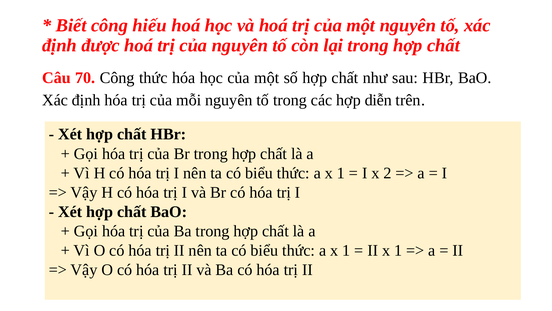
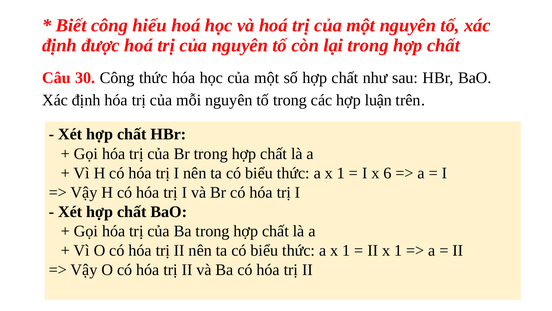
70: 70 -> 30
diễn: diễn -> luận
2: 2 -> 6
